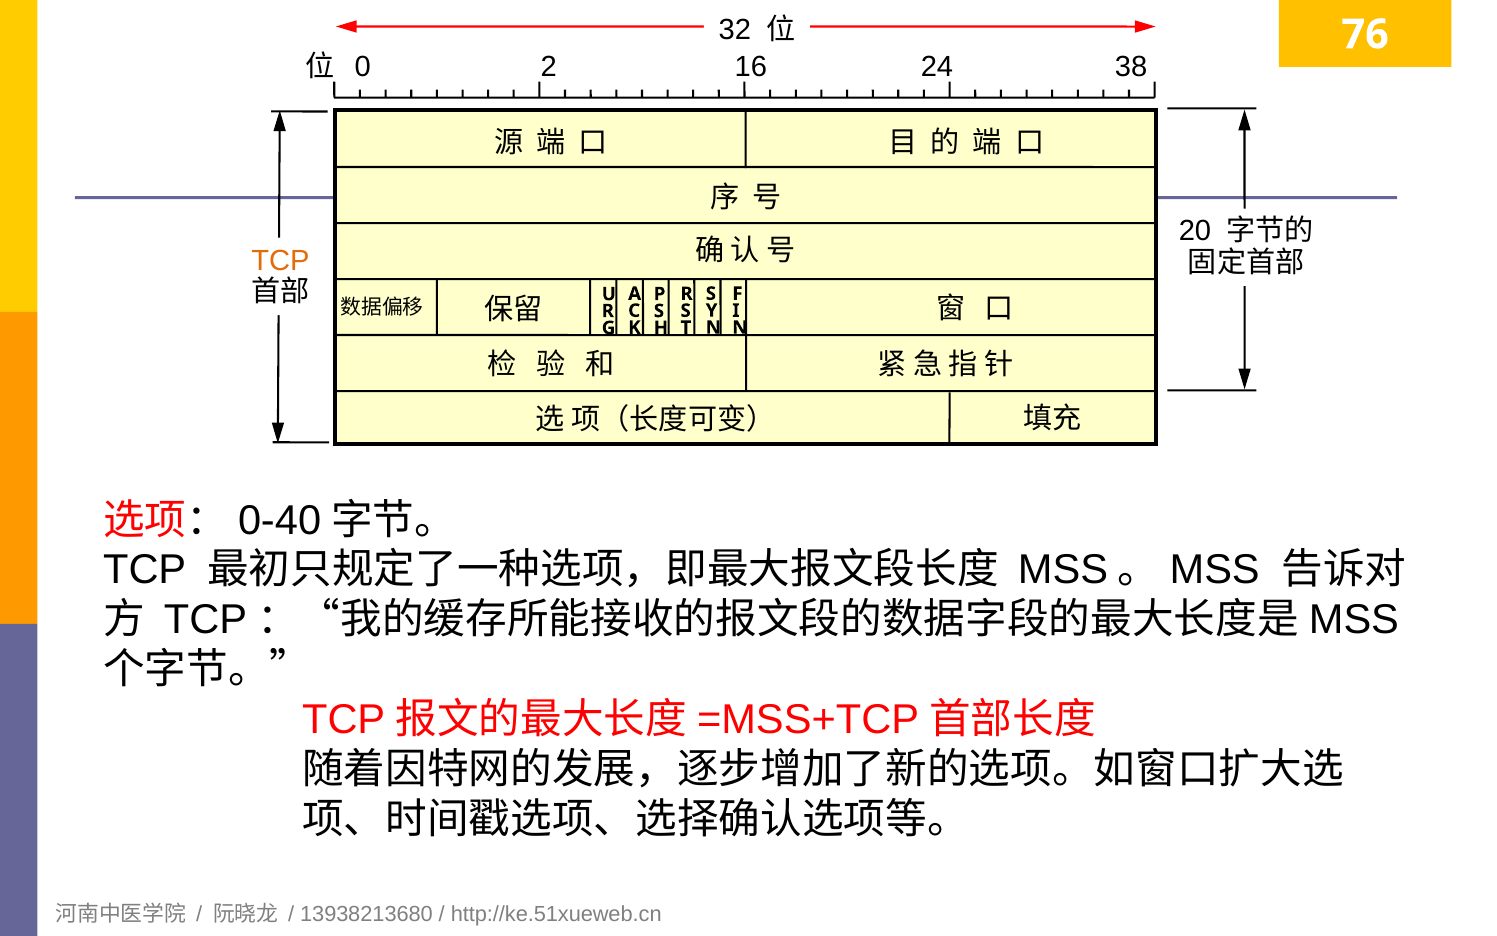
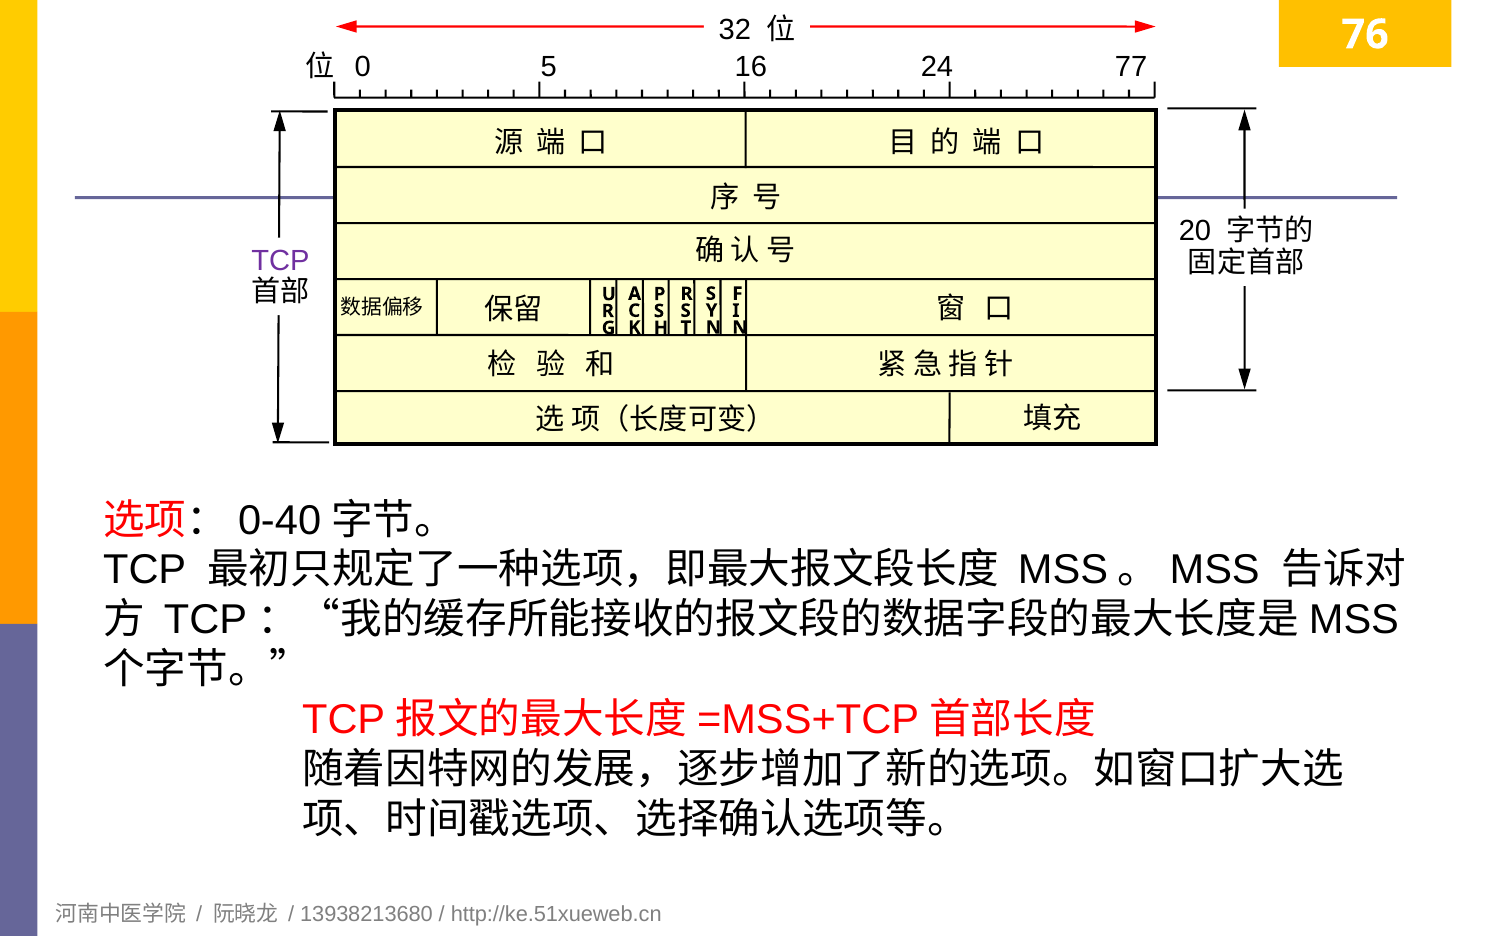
2: 2 -> 5
38: 38 -> 77
TCP at (280, 260) colour: orange -> purple
